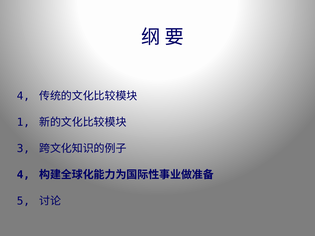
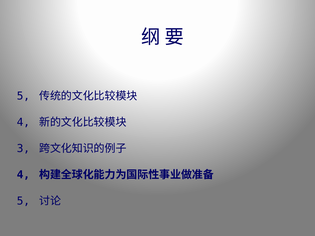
4 at (23, 96): 4 -> 5
1 at (23, 122): 1 -> 4
